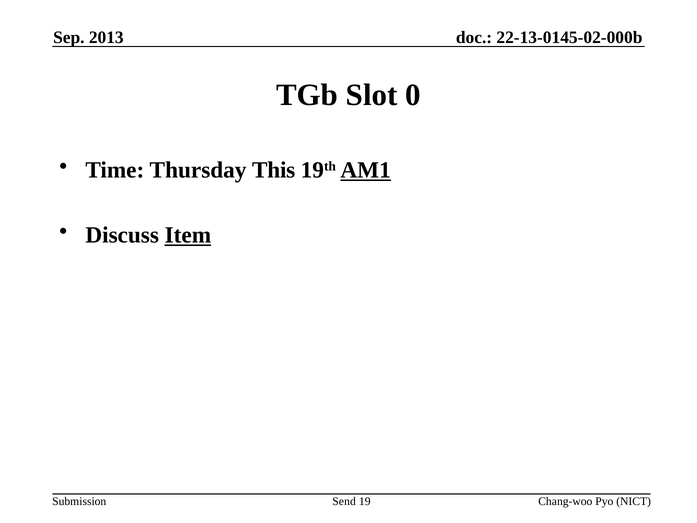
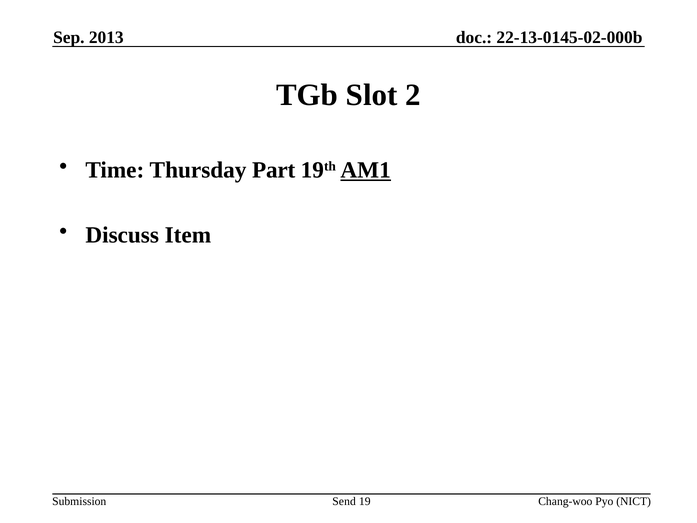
0: 0 -> 2
This: This -> Part
Item underline: present -> none
